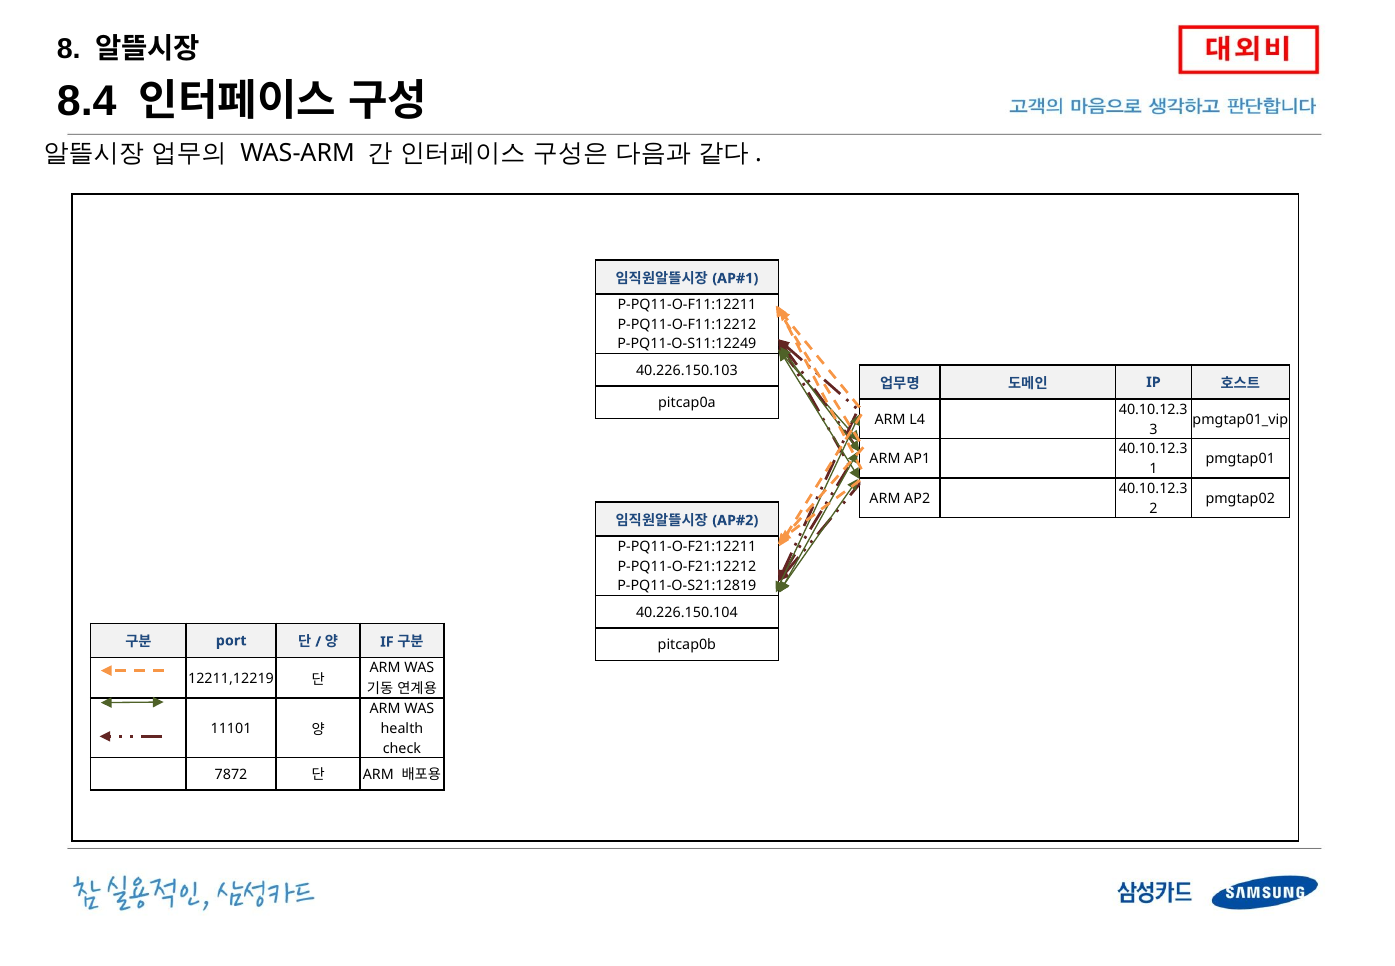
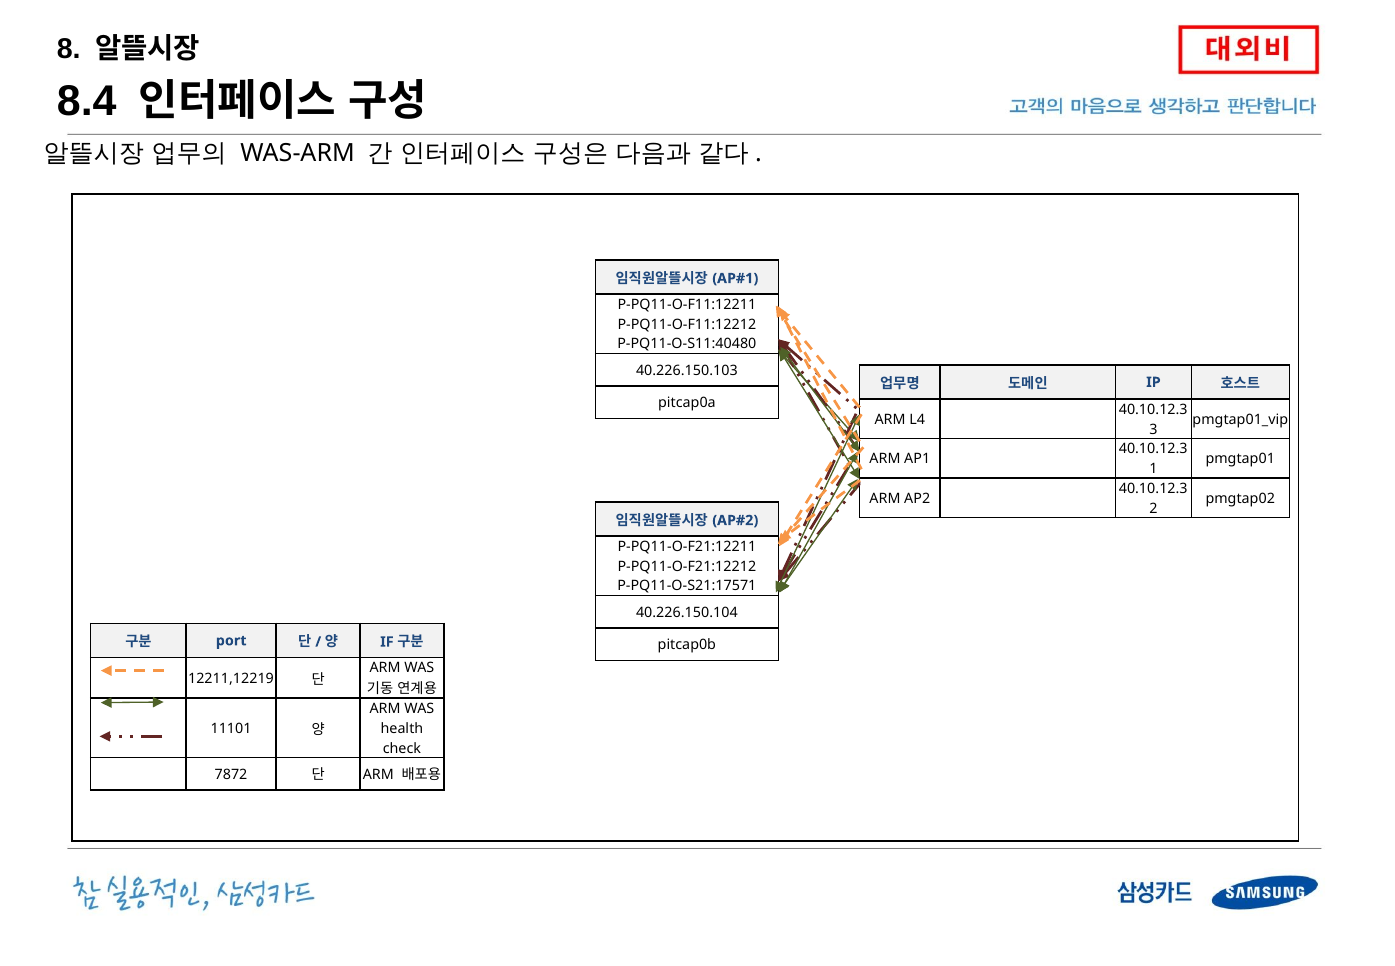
P-PQ11-O-S11:12249: P-PQ11-O-S11:12249 -> P-PQ11-O-S11:40480
P-PQ11-O-S21:12819: P-PQ11-O-S21:12819 -> P-PQ11-O-S21:17571
